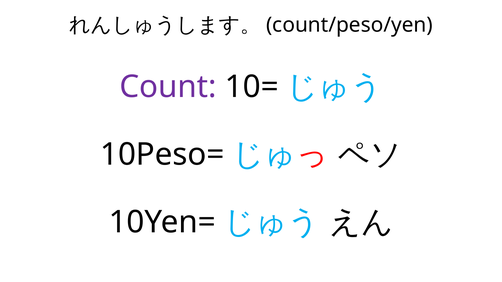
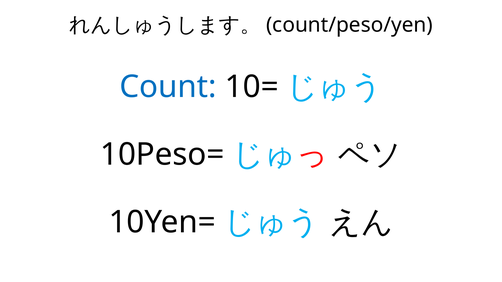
Count colour: purple -> blue
